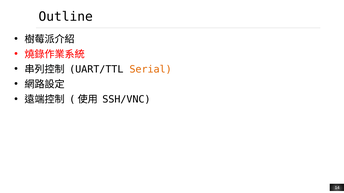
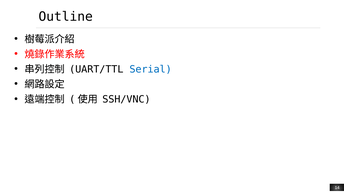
Serial colour: orange -> blue
